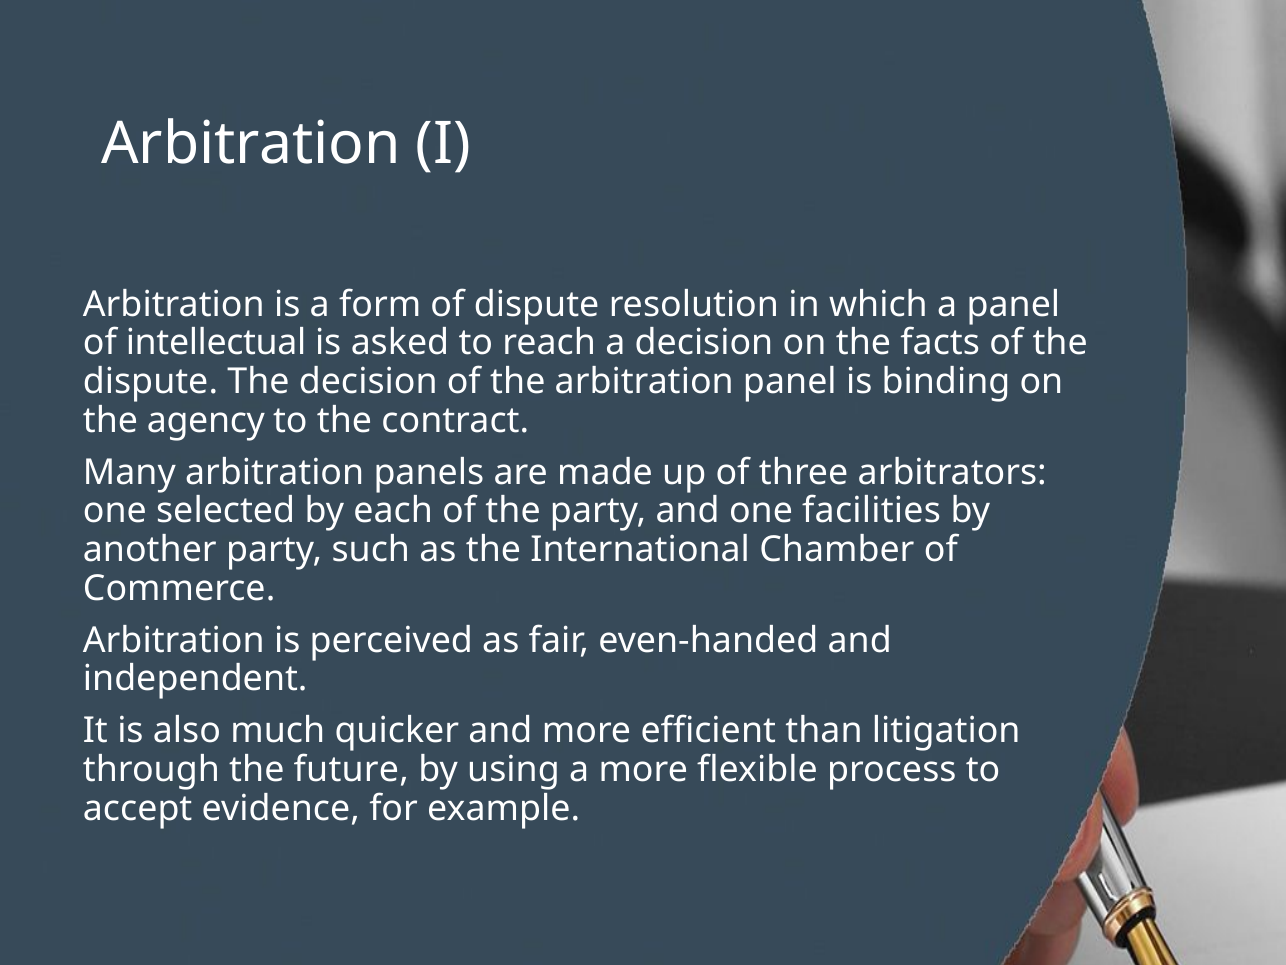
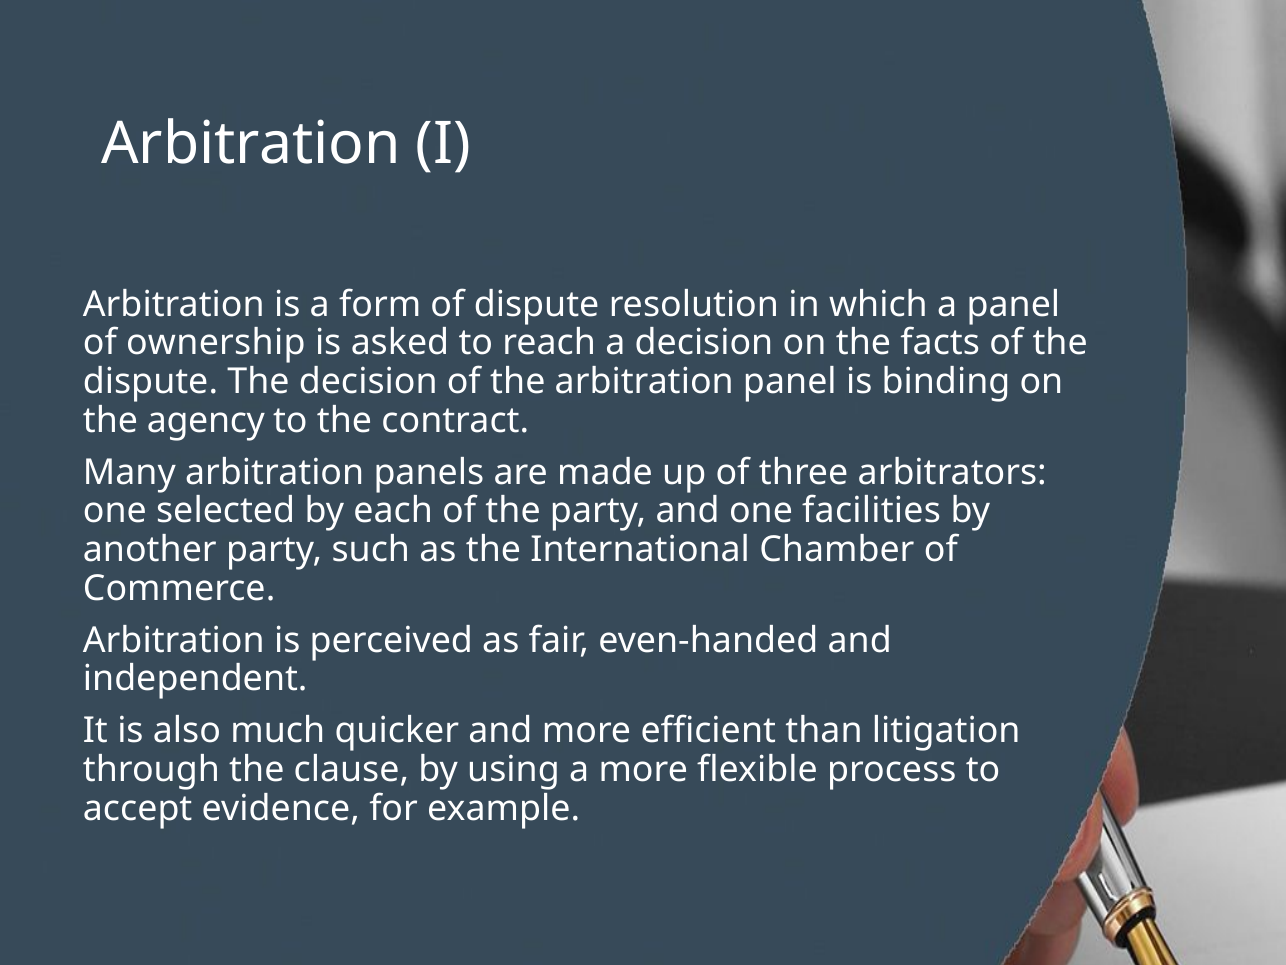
intellectual: intellectual -> ownership
future: future -> clause
